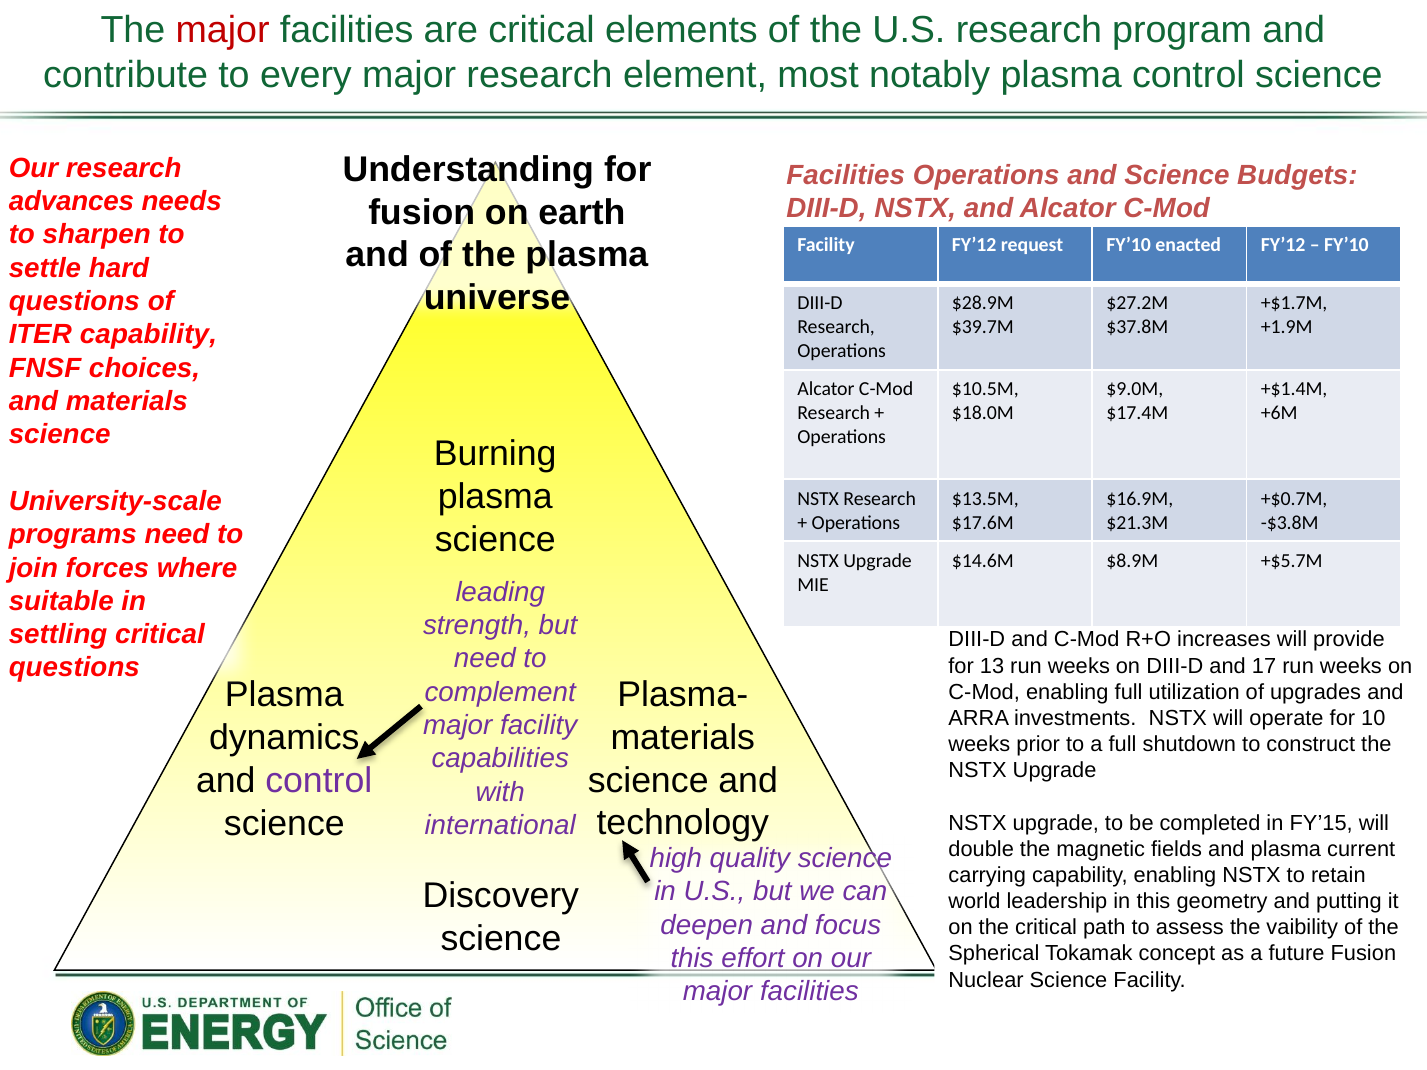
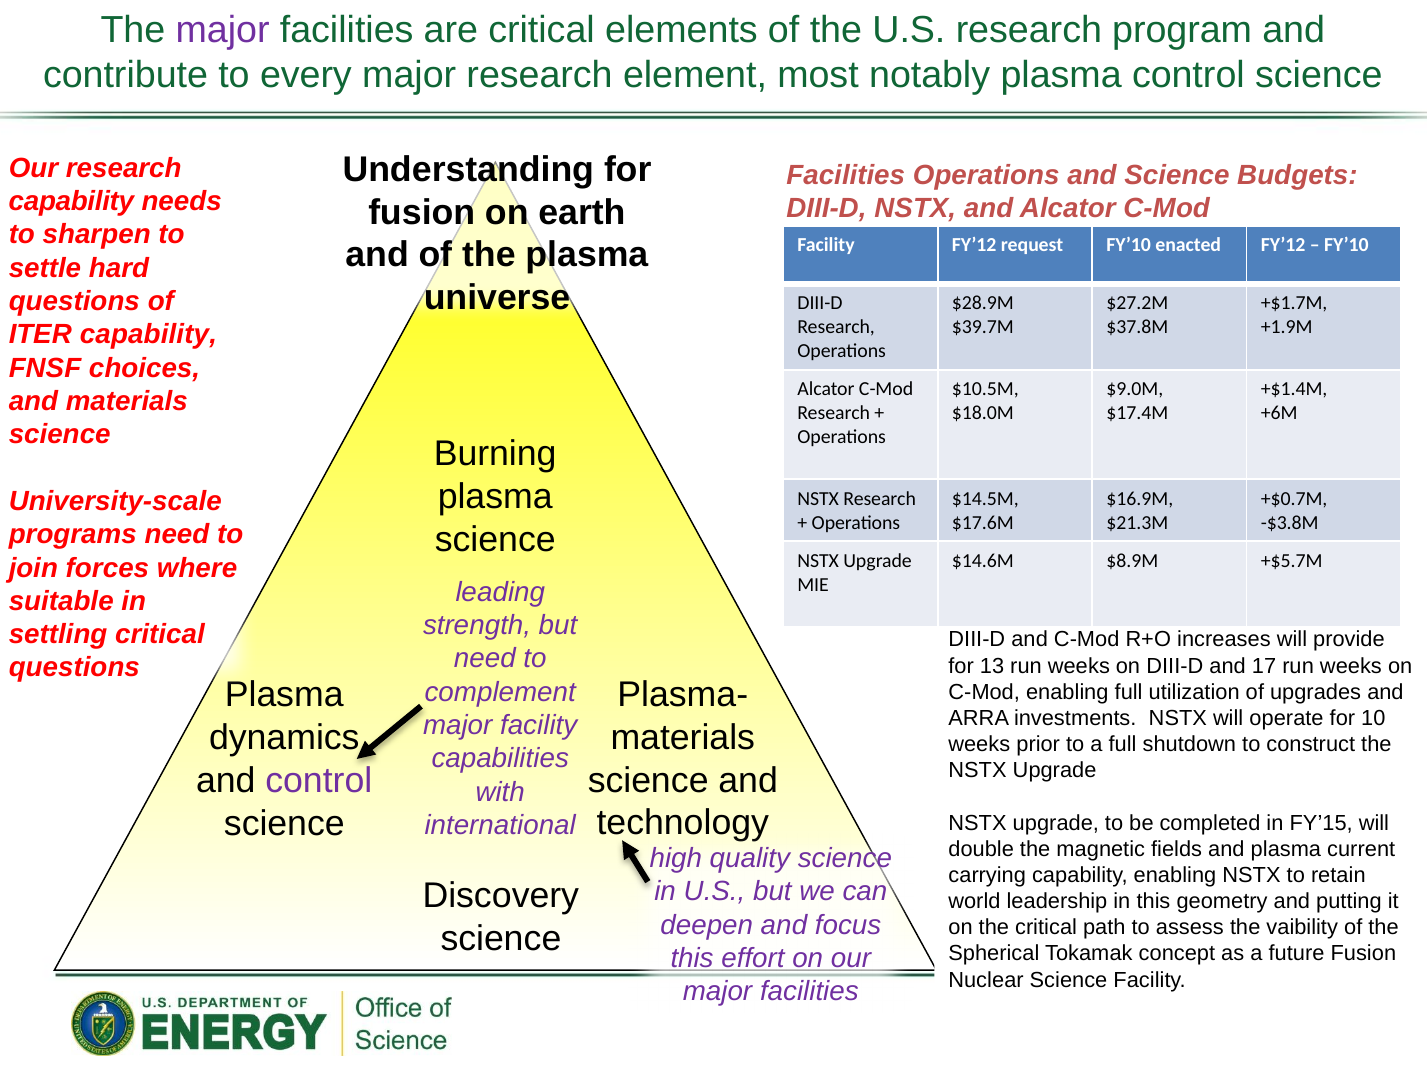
major at (223, 30) colour: red -> purple
advances at (71, 202): advances -> capability
$13.5M: $13.5M -> $14.5M
